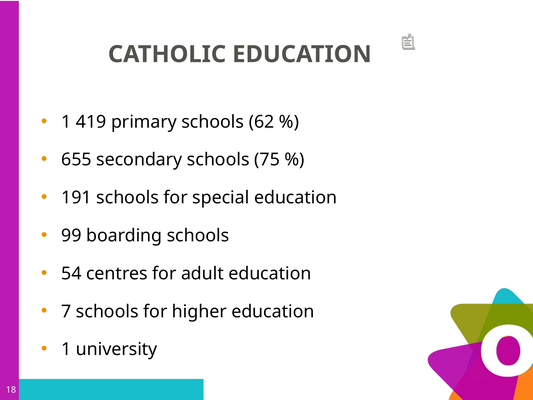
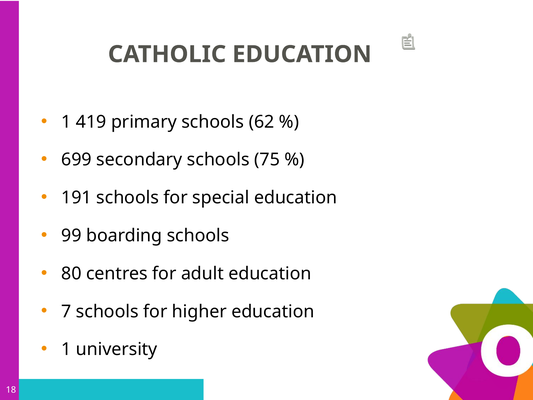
655: 655 -> 699
54: 54 -> 80
